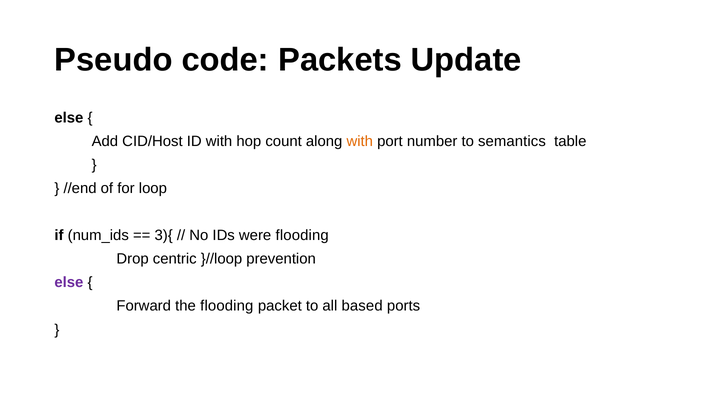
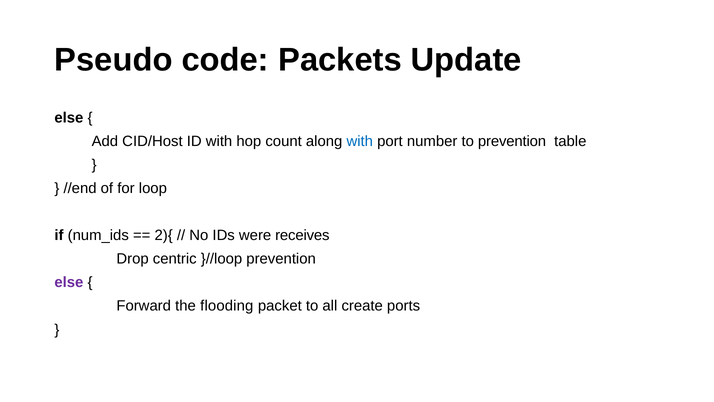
with at (360, 141) colour: orange -> blue
to semantics: semantics -> prevention
3){: 3){ -> 2){
were flooding: flooding -> receives
based: based -> create
